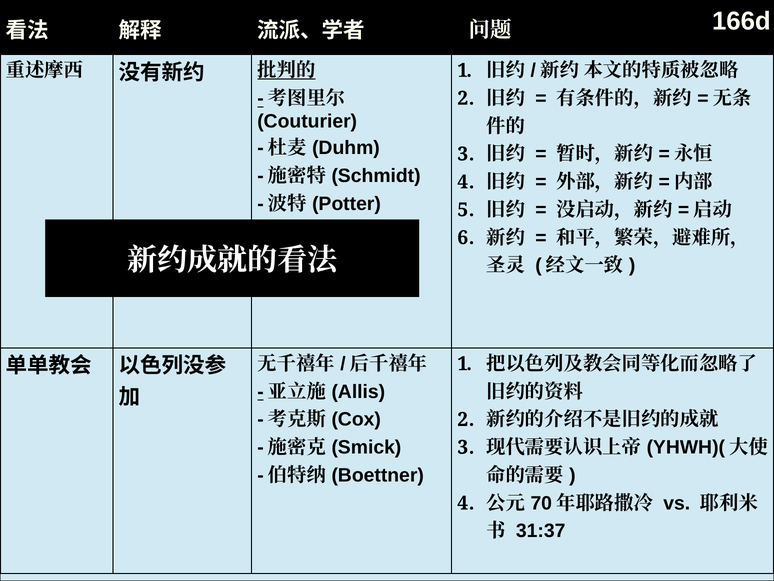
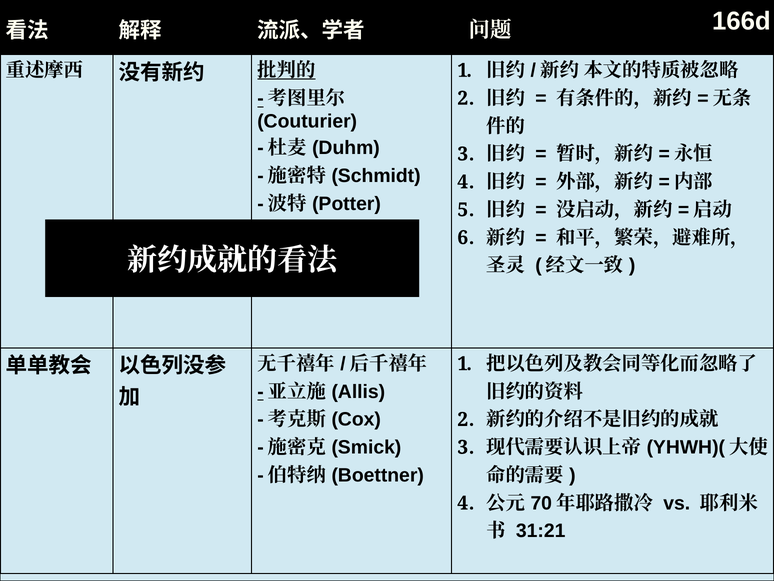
31:37: 31:37 -> 31:21
